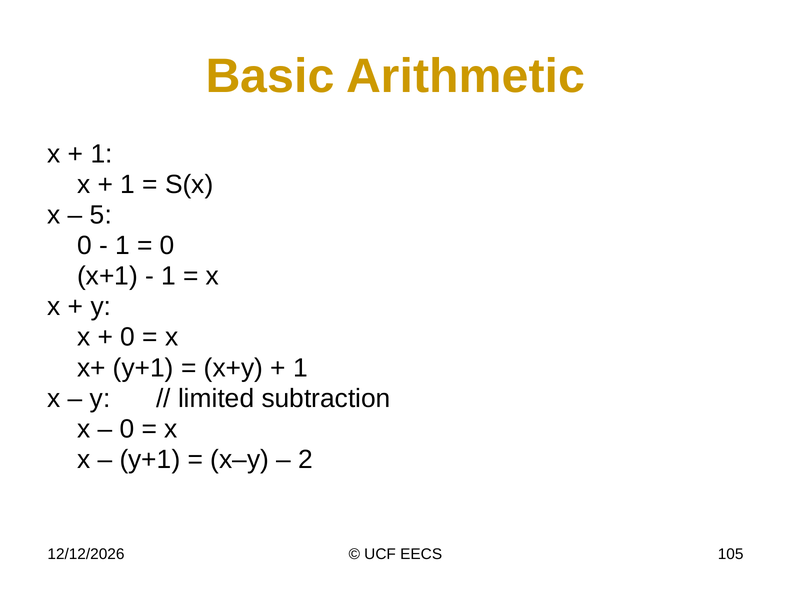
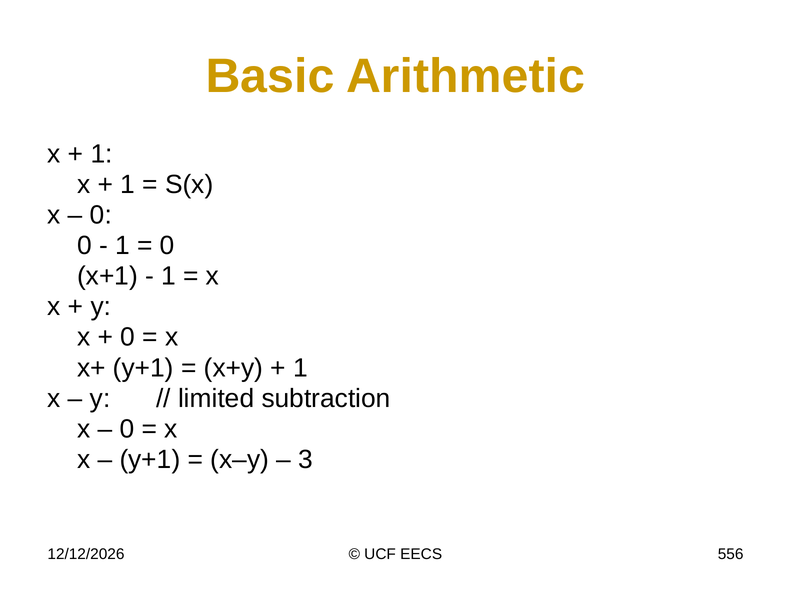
5 at (101, 215): 5 -> 0
2: 2 -> 3
105: 105 -> 556
